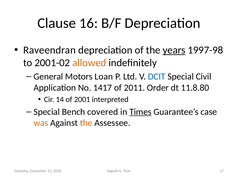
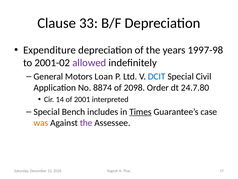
16: 16 -> 33
Raveendran: Raveendran -> Expenditure
years underline: present -> none
allowed colour: orange -> purple
1417: 1417 -> 8874
2011: 2011 -> 2098
11.8.80: 11.8.80 -> 24.7.80
covered: covered -> includes
the at (86, 123) colour: orange -> purple
